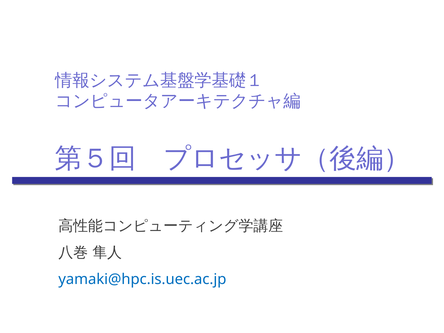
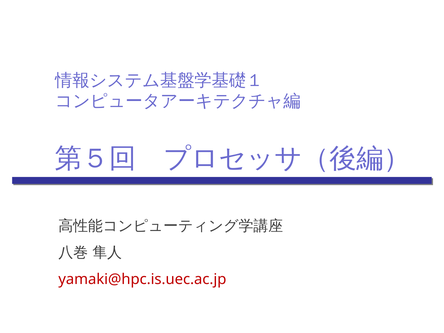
yamaki@hpc.is.uec.ac.jp colour: blue -> red
